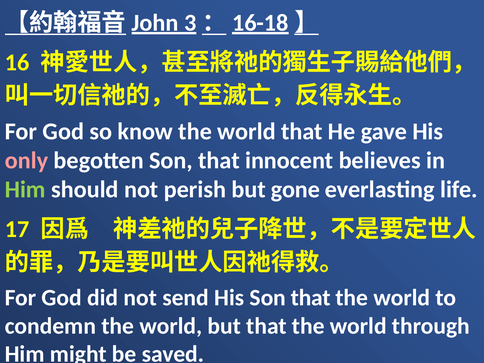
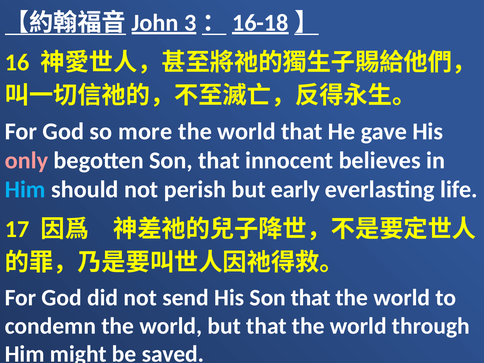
know: know -> more
Him at (25, 189) colour: light green -> light blue
gone: gone -> early
